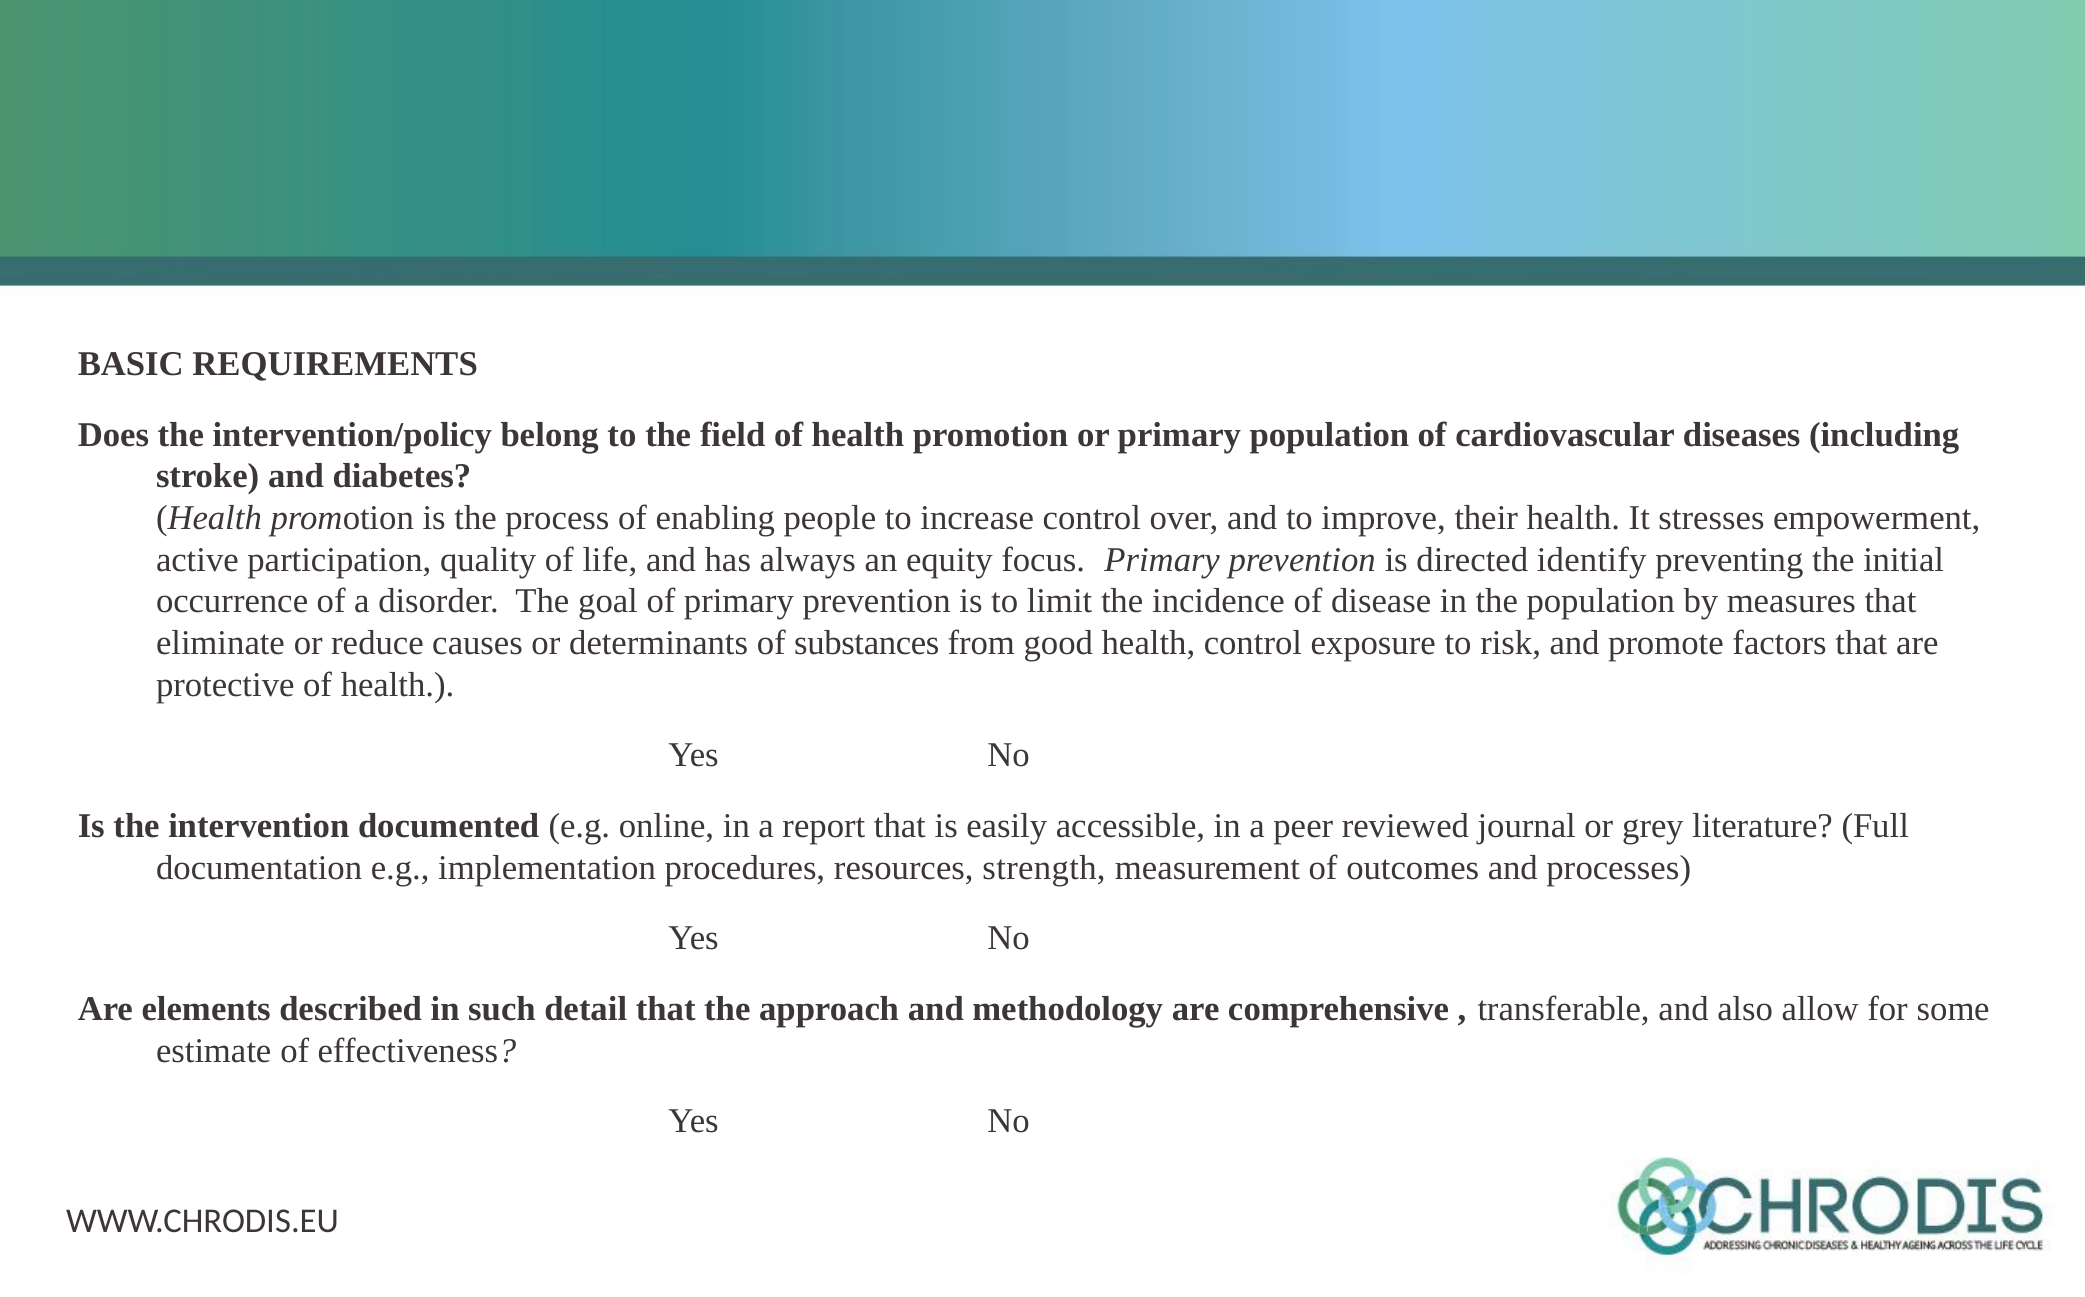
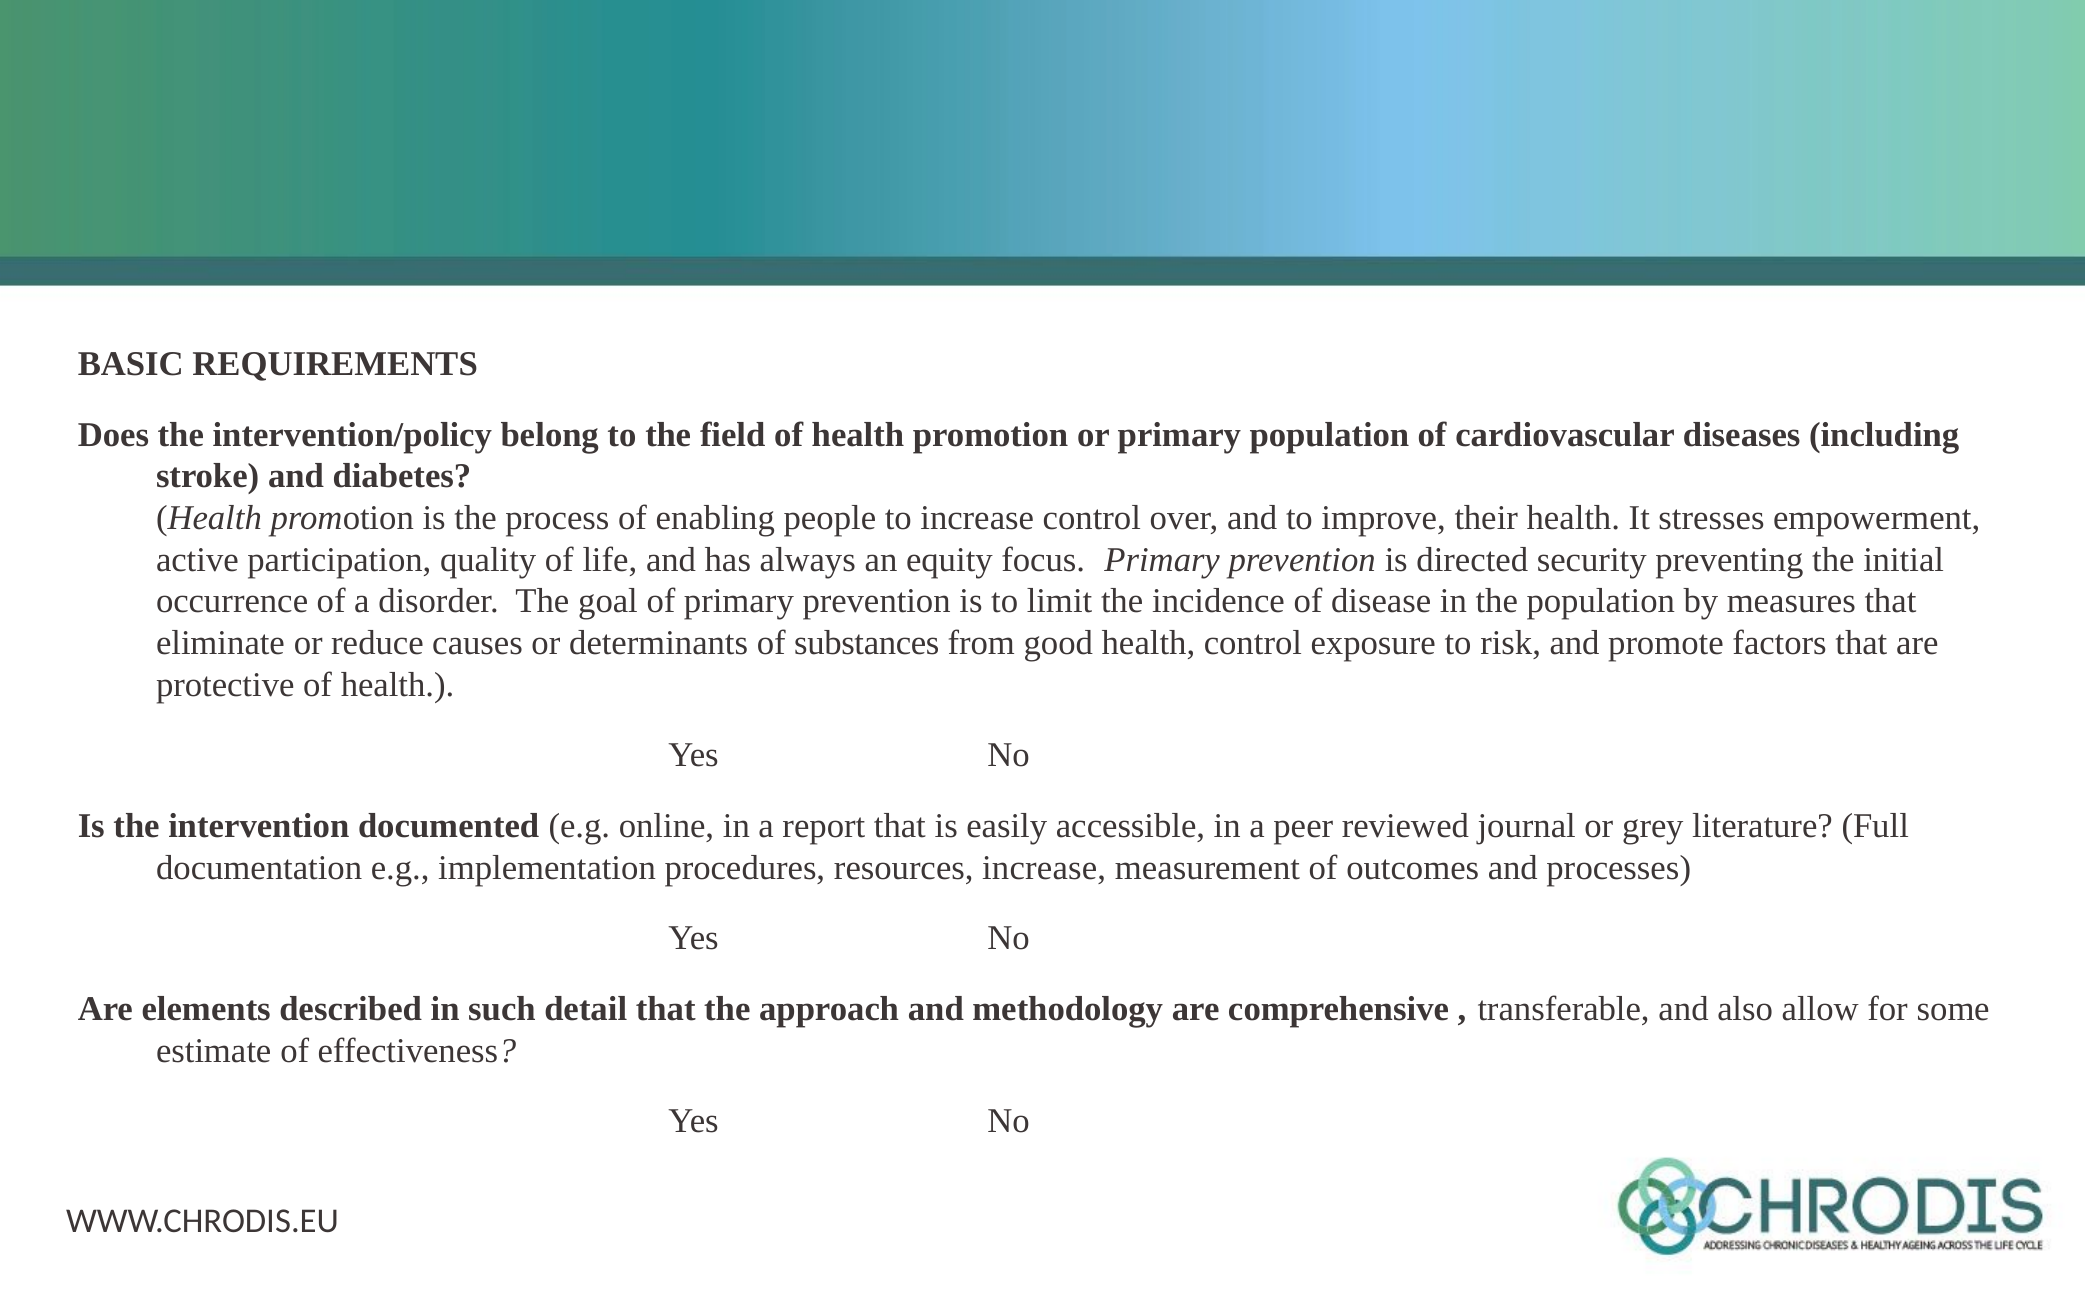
identify: identify -> security
resources strength: strength -> increase
